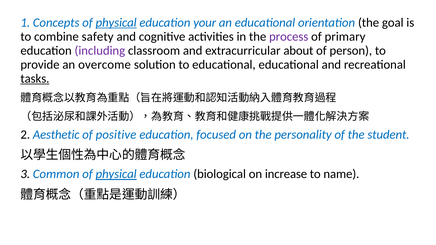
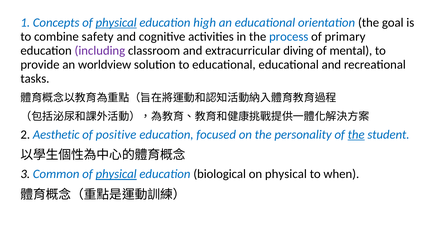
your: your -> high
process colour: purple -> blue
about: about -> diving
person: person -> mental
overcome: overcome -> worldview
tasks underline: present -> none
the at (356, 135) underline: none -> present
on increase: increase -> physical
name: name -> when
